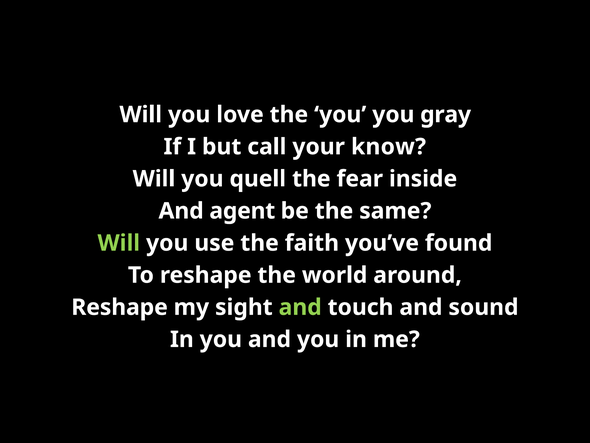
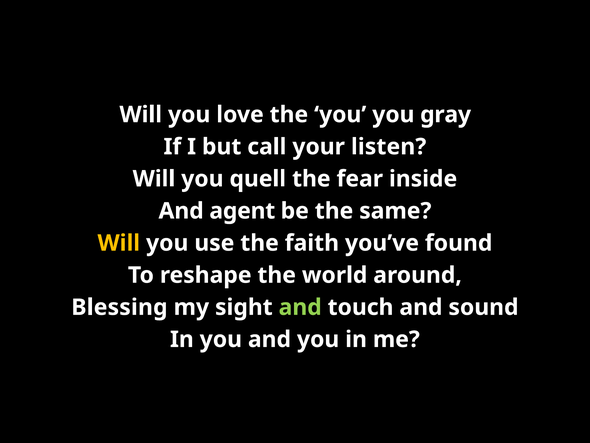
know: know -> listen
Will at (119, 243) colour: light green -> yellow
Reshape at (120, 307): Reshape -> Blessing
